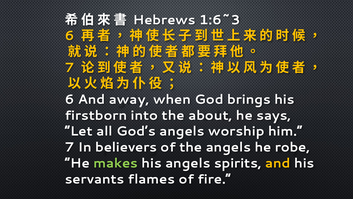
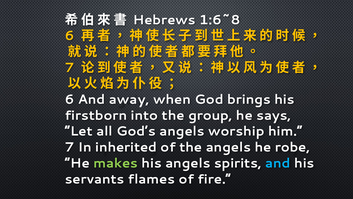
1:6~3: 1:6~3 -> 1:6~8
about: about -> group
believers: believers -> inherited
and at (278, 163) colour: yellow -> light blue
